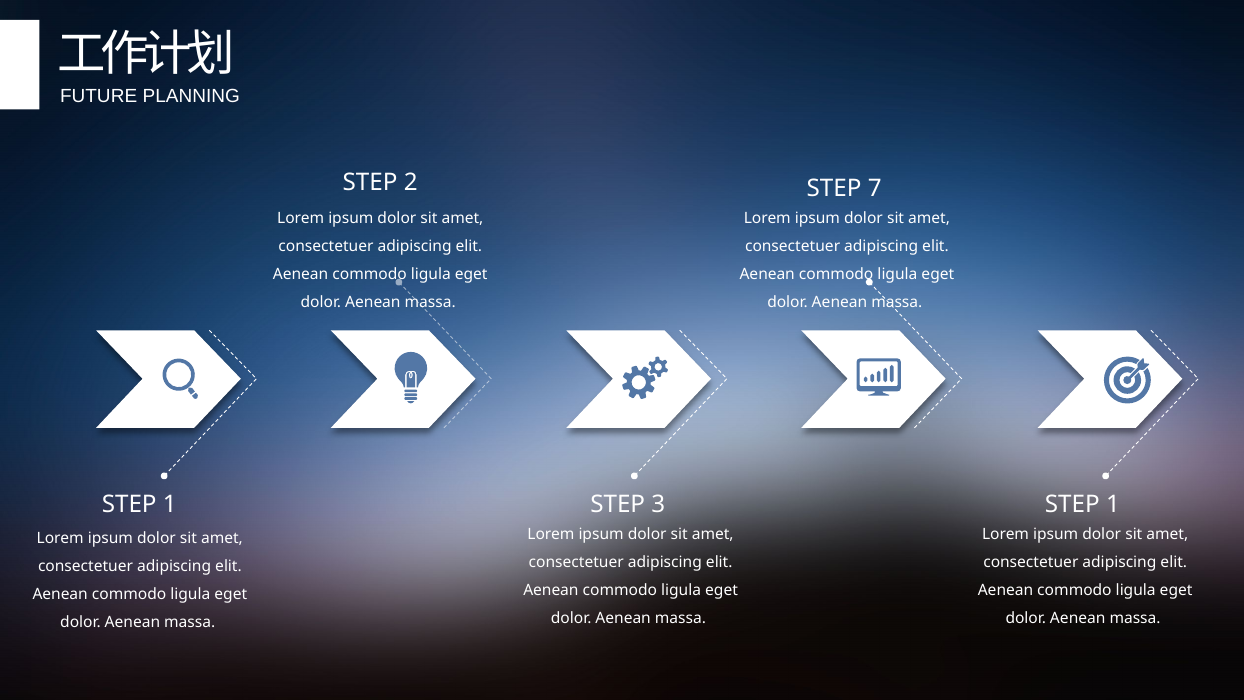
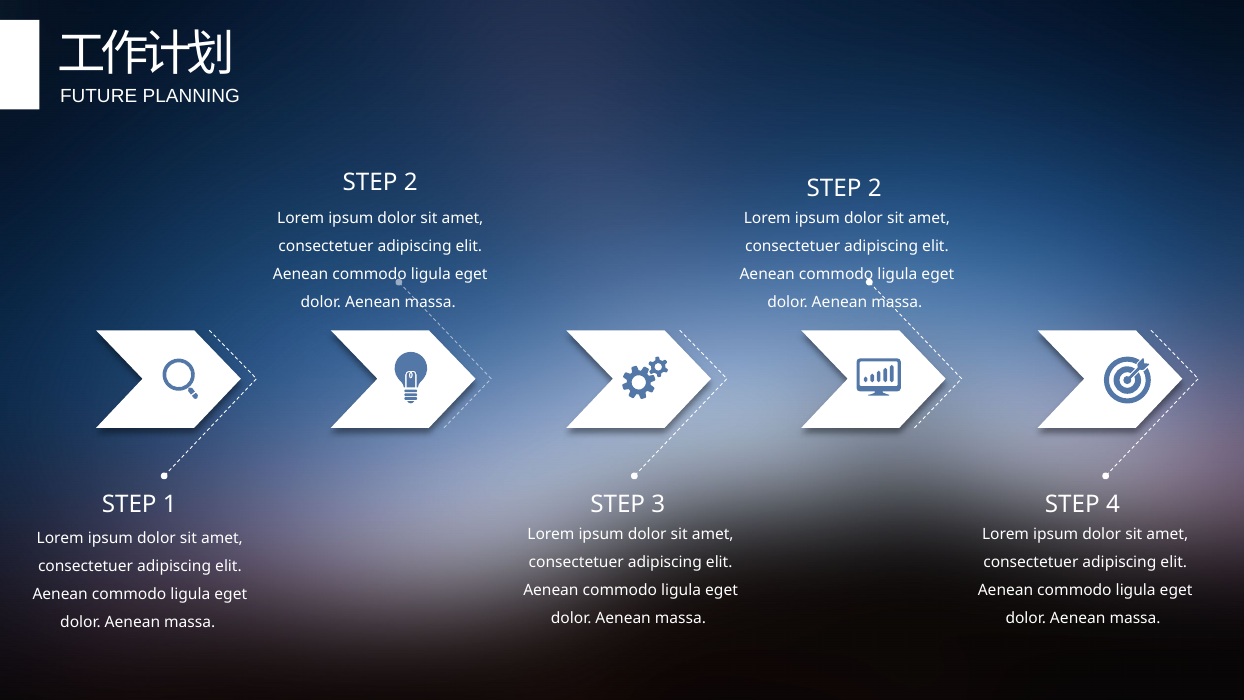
7 at (875, 188): 7 -> 2
1 at (1113, 504): 1 -> 4
